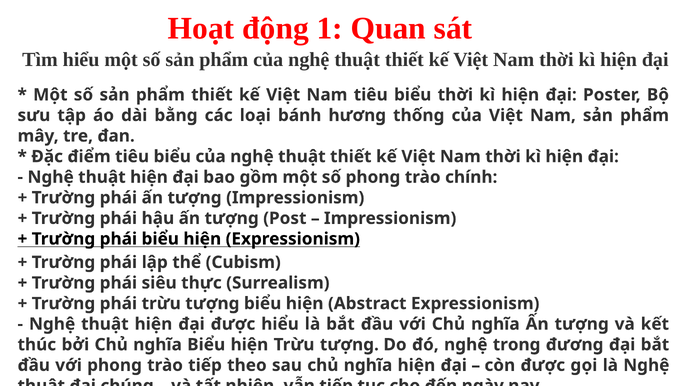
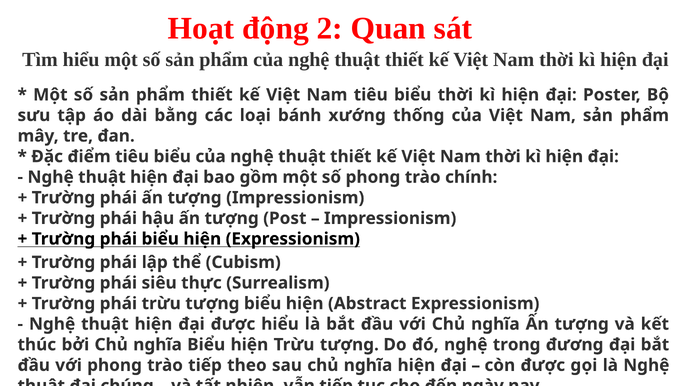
1: 1 -> 2
hương: hương -> xướng
